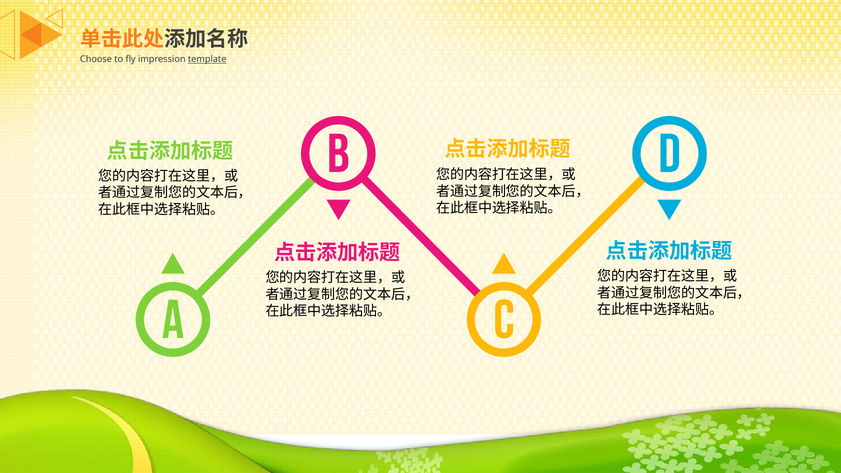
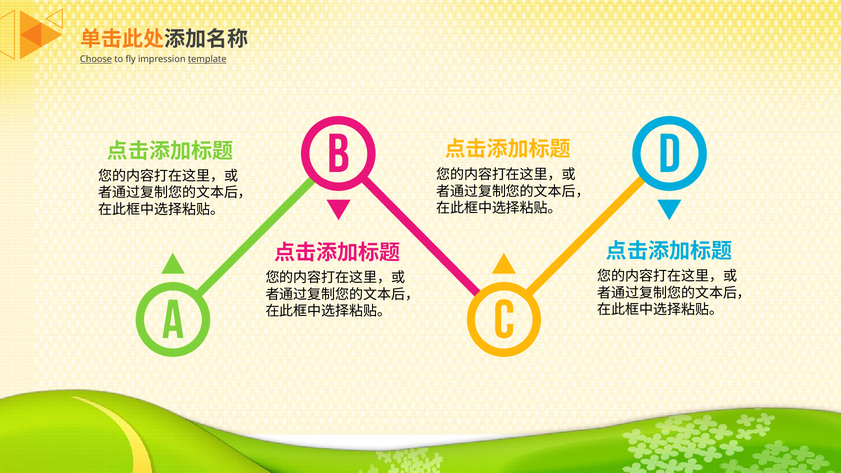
Choose underline: none -> present
